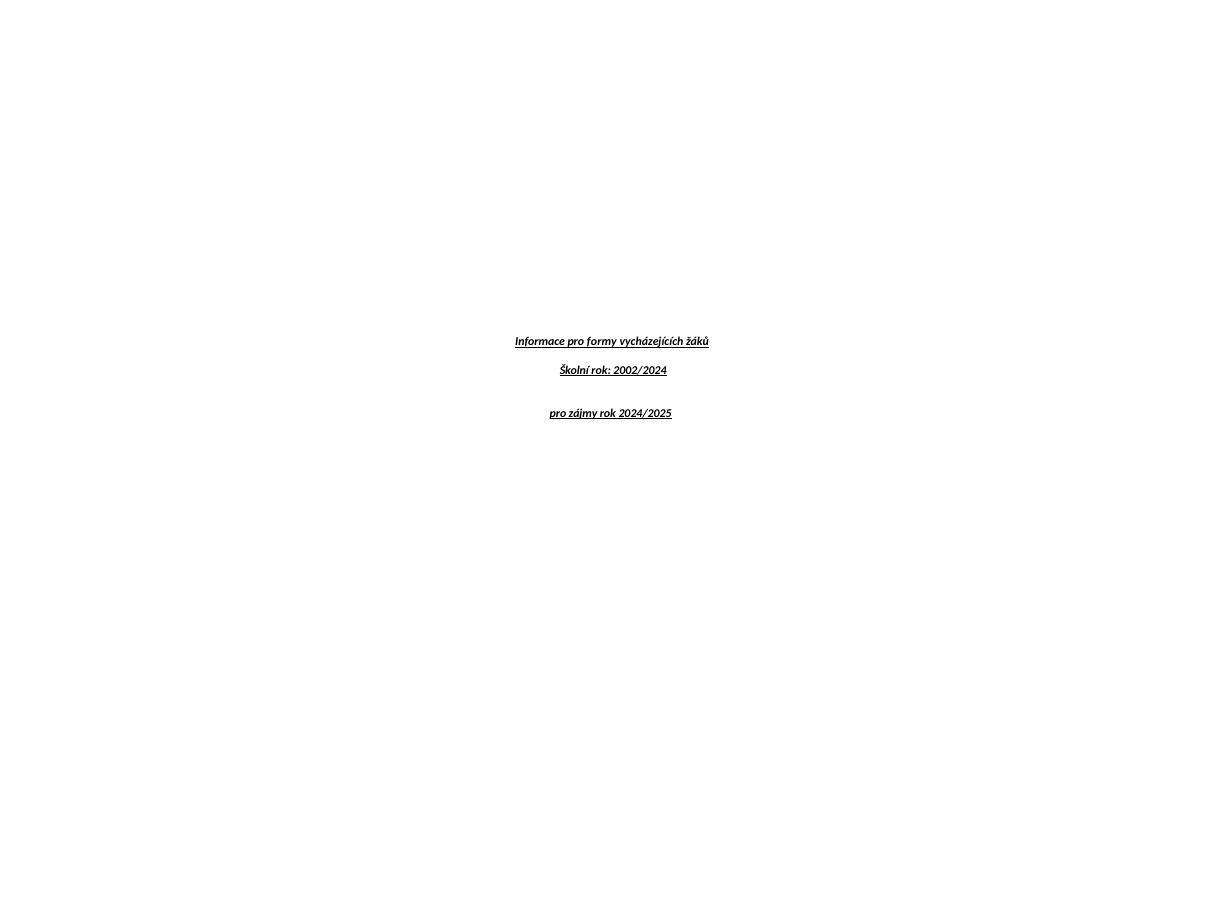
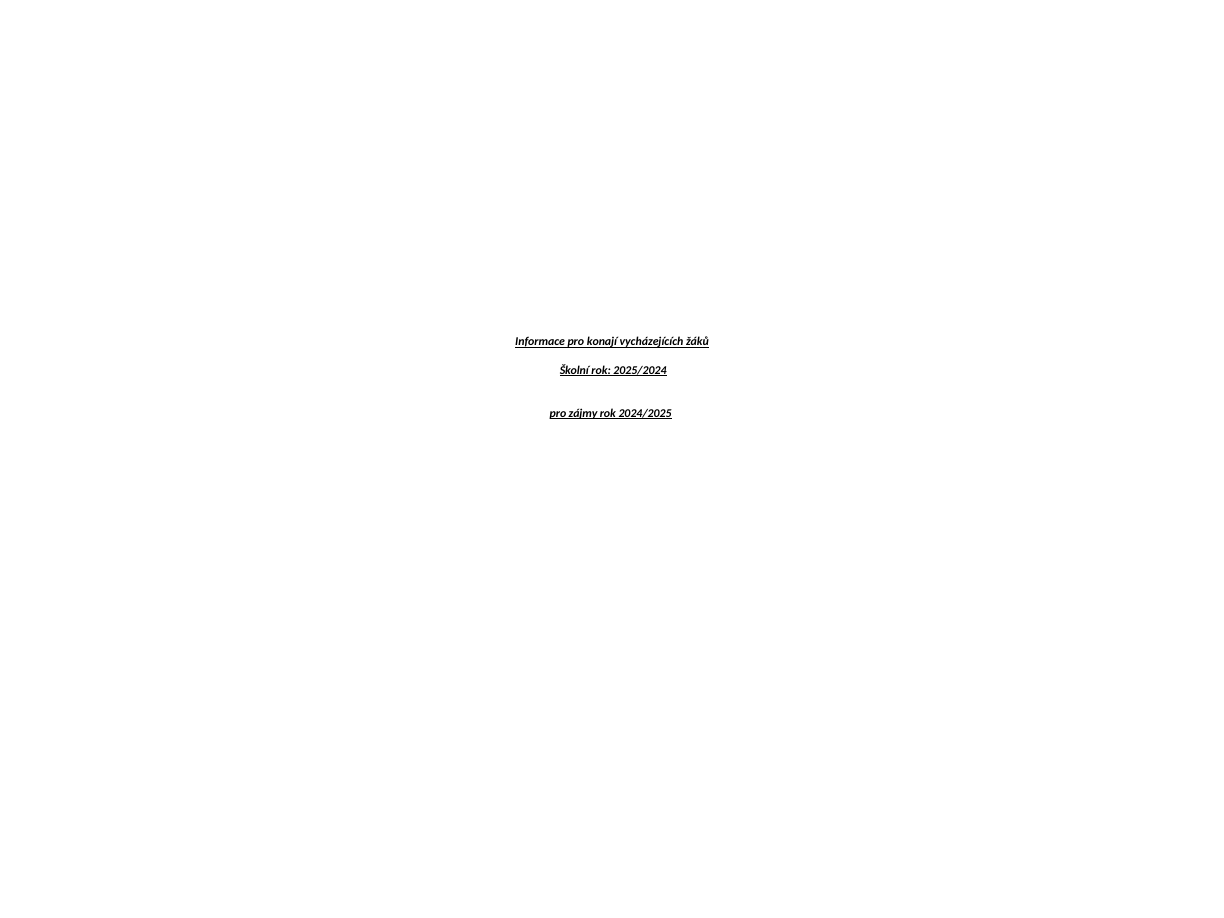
formy: formy -> konají
2002/2024: 2002/2024 -> 2025/2024
